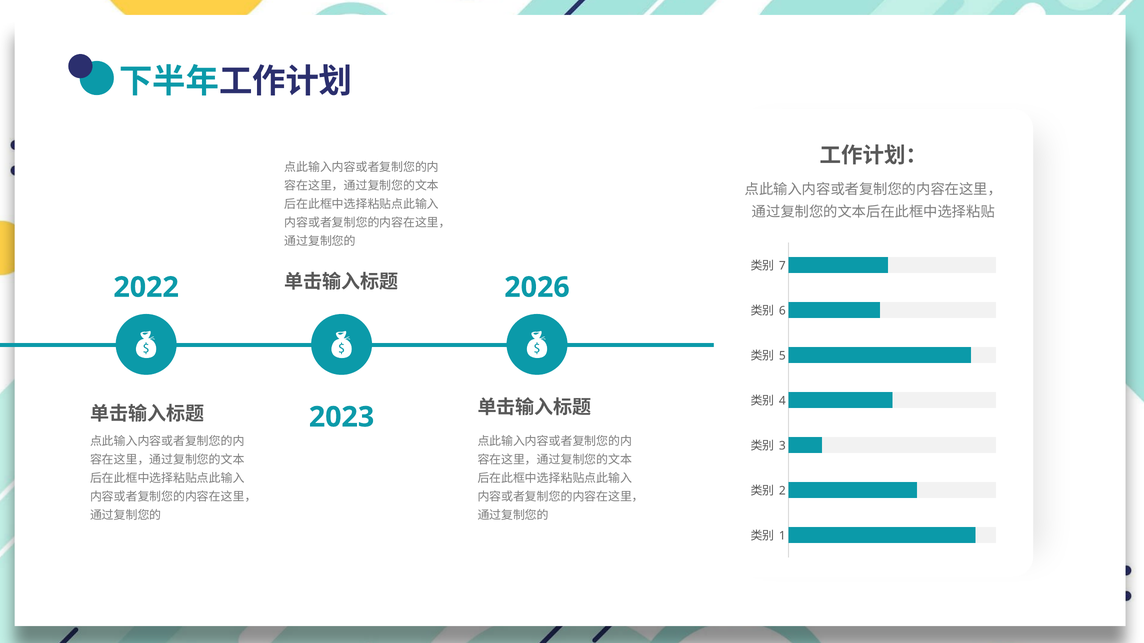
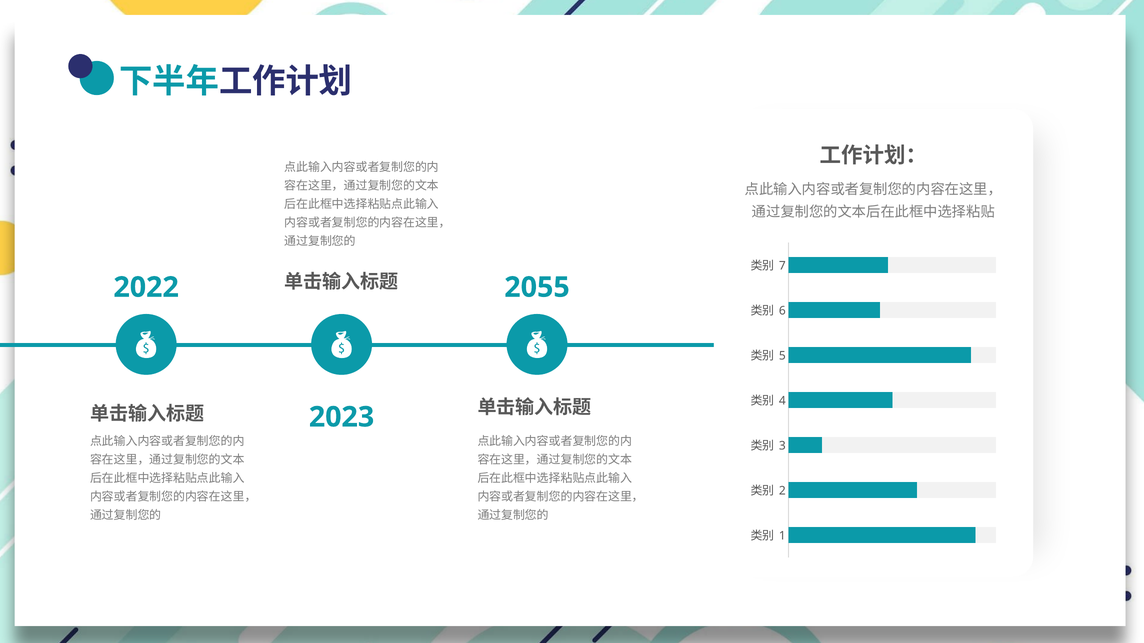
2026: 2026 -> 2055
